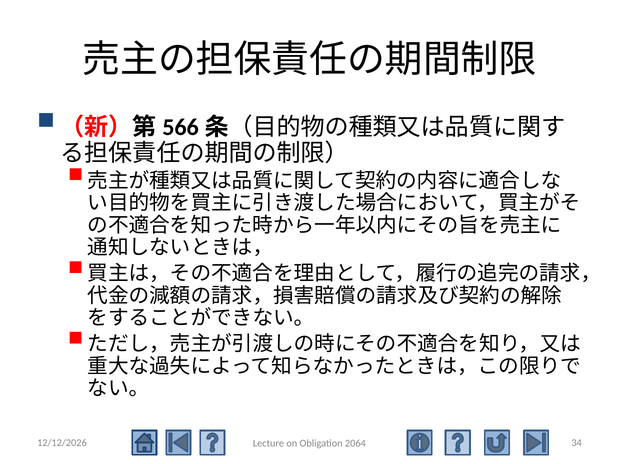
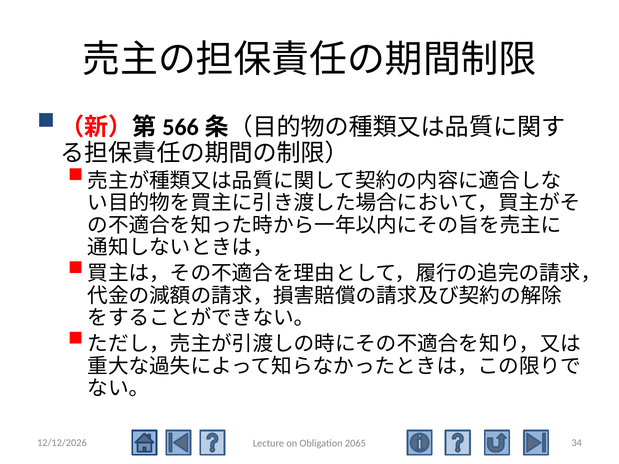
2064: 2064 -> 2065
